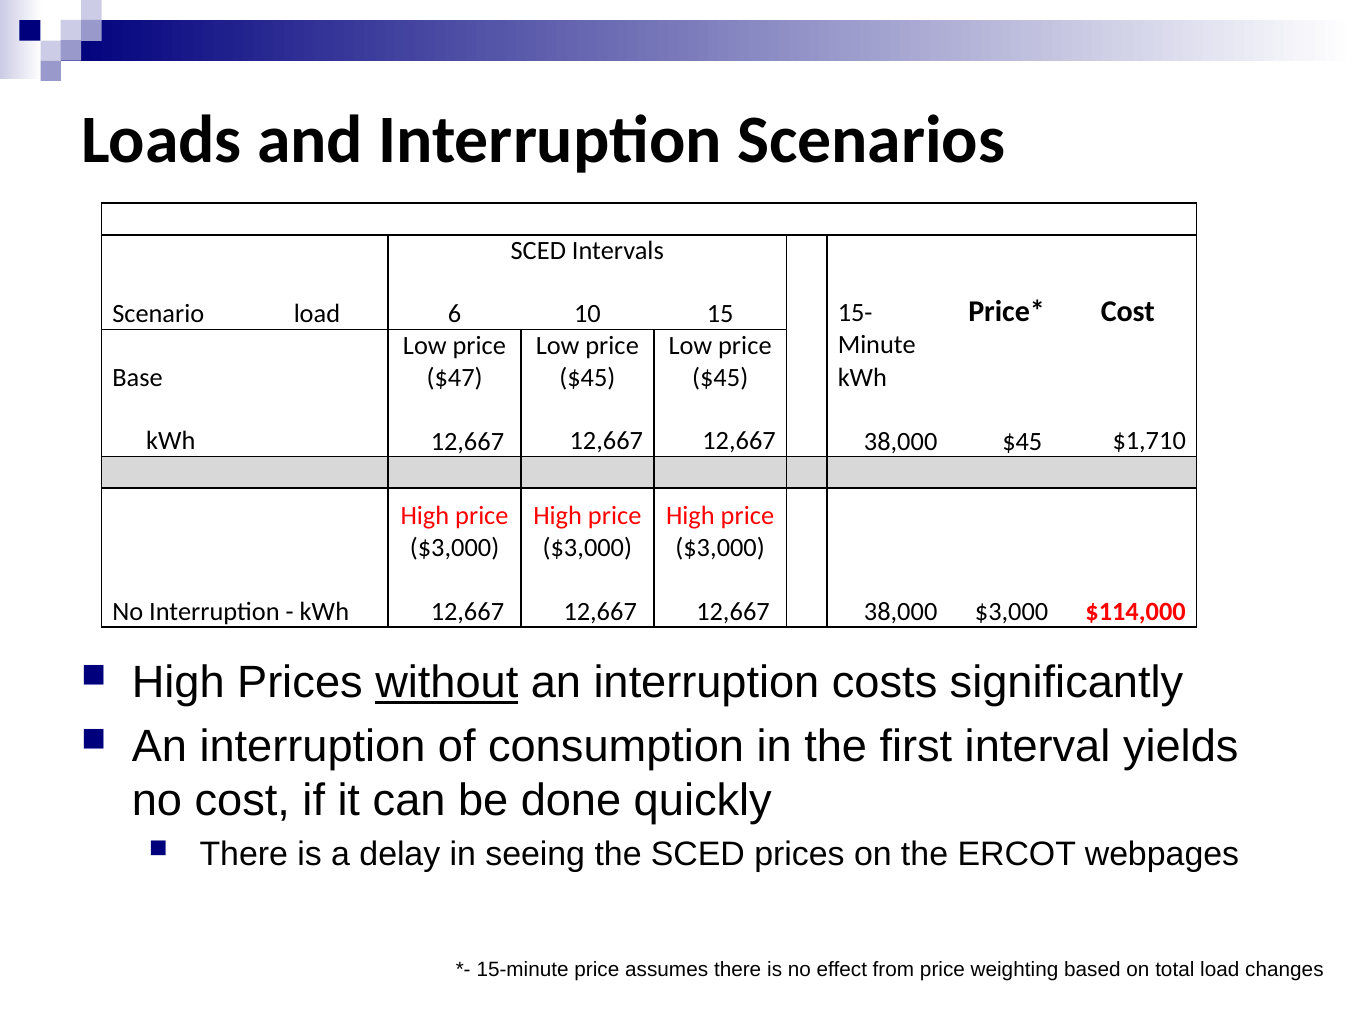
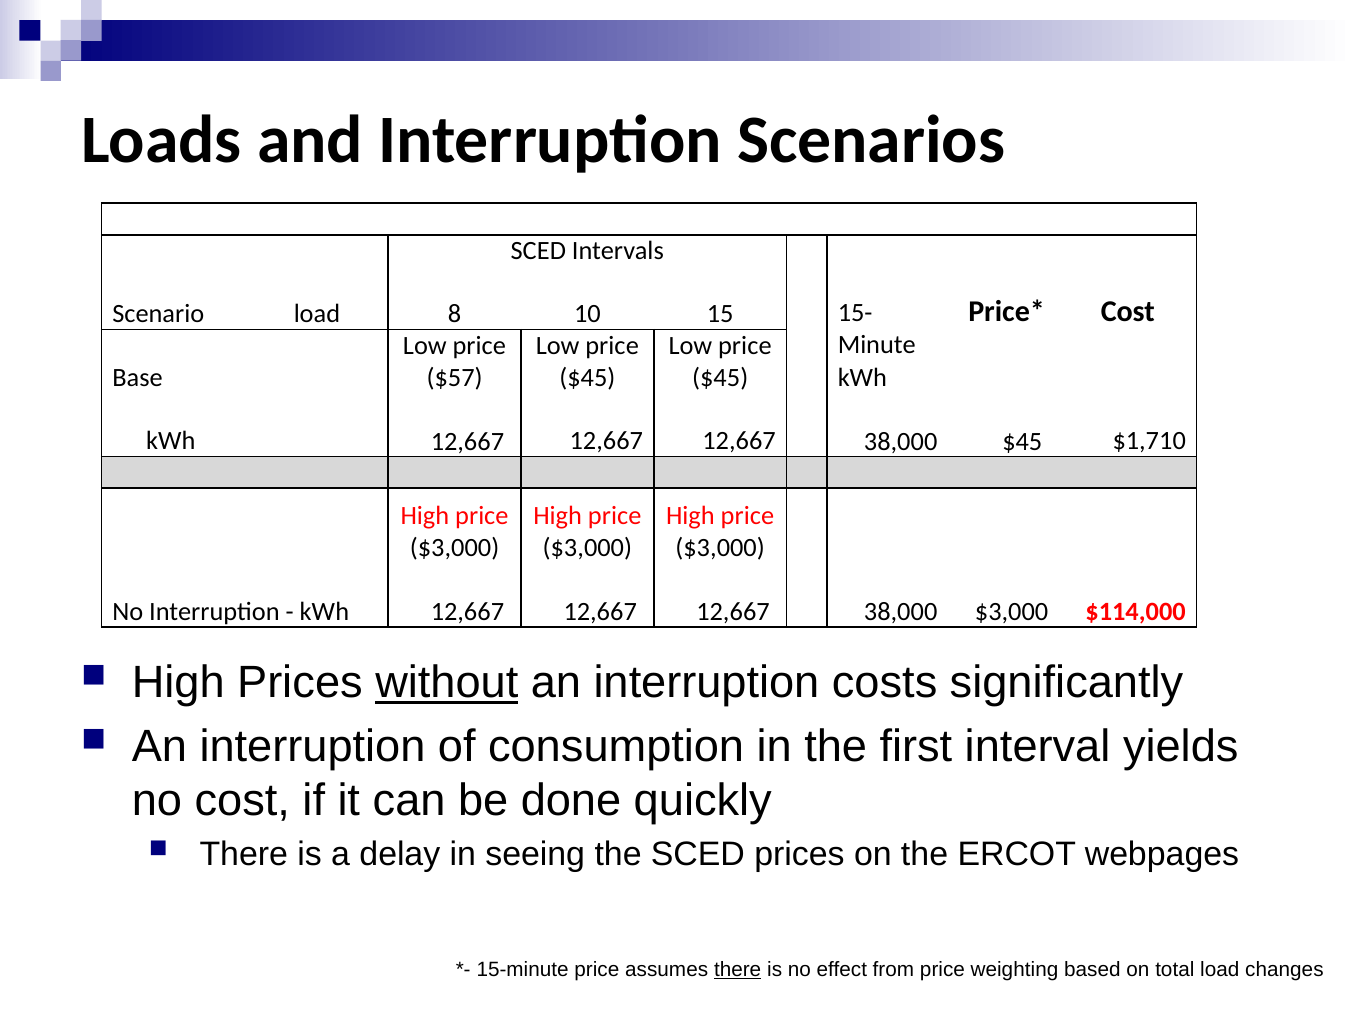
6: 6 -> 8
$47: $47 -> $57
there at (738, 969) underline: none -> present
